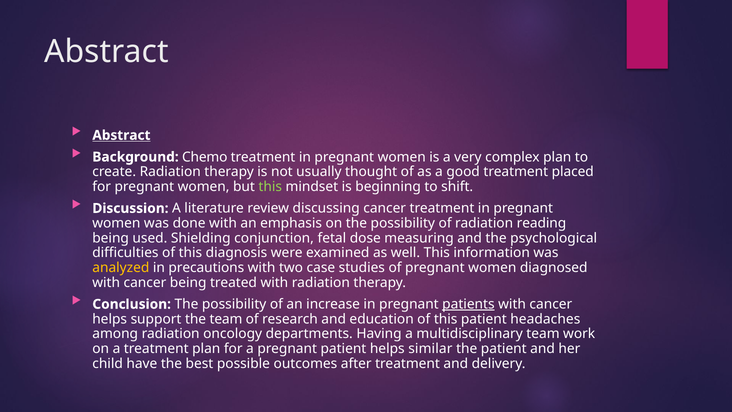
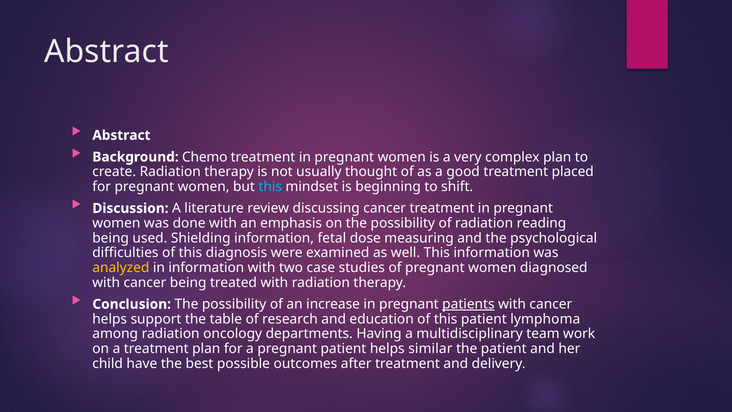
Abstract at (121, 135) underline: present -> none
this at (270, 187) colour: light green -> light blue
Shielding conjunction: conjunction -> information
in precautions: precautions -> information
the team: team -> table
headaches: headaches -> lymphoma
